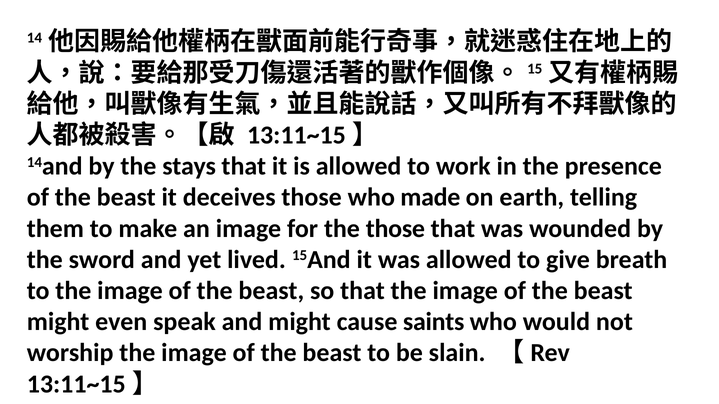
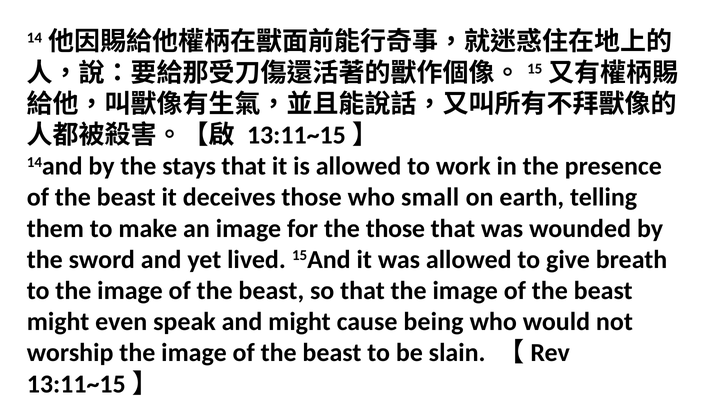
made: made -> small
saints: saints -> being
